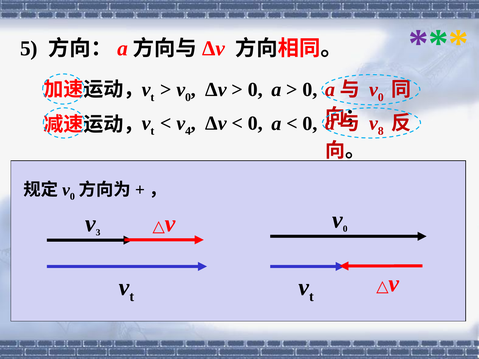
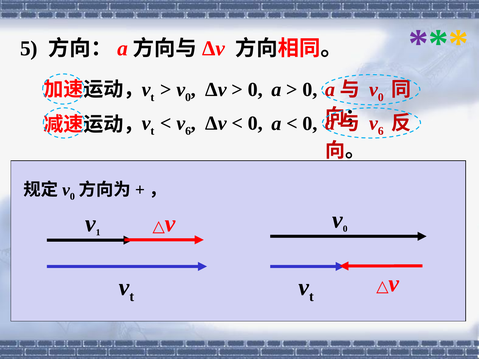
4 at (188, 131): 4 -> 6
8 at (381, 131): 8 -> 6
3: 3 -> 1
